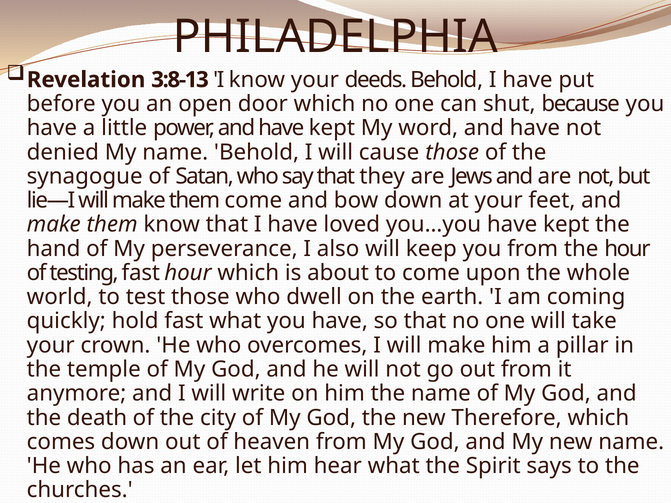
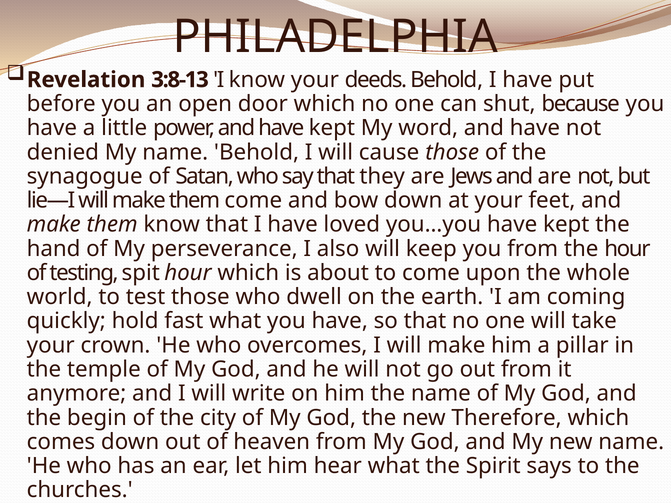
testing fast: fast -> spit
death: death -> begin
